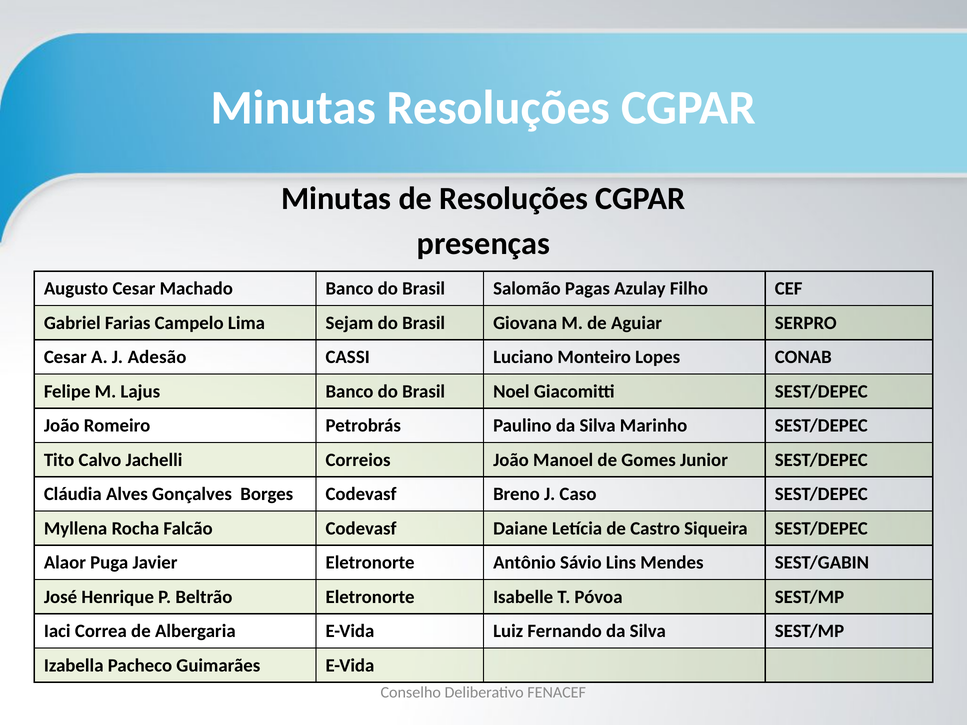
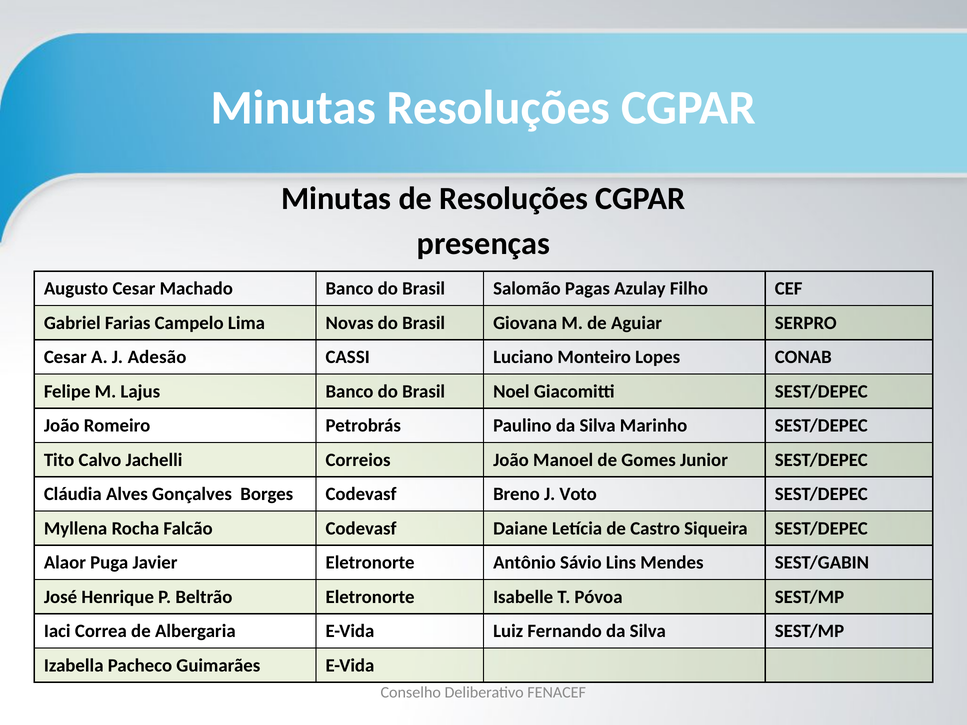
Sejam: Sejam -> Novas
Caso: Caso -> Voto
